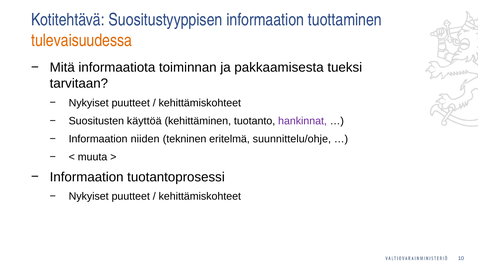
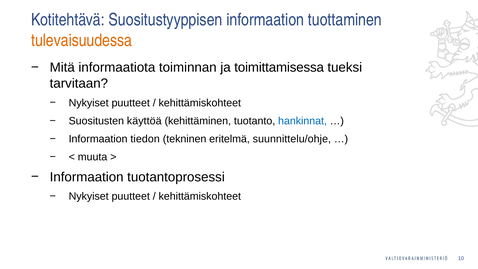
pakkaamisesta: pakkaamisesta -> toimittamisessa
hankinnat colour: purple -> blue
niiden: niiden -> tiedon
